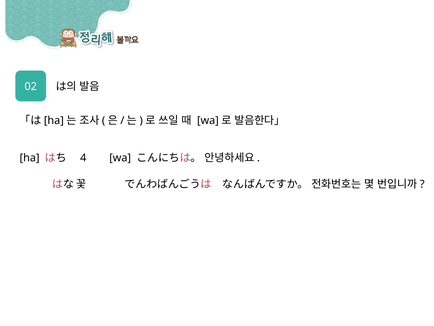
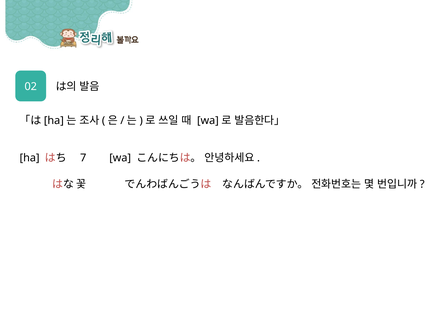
4: 4 -> 7
